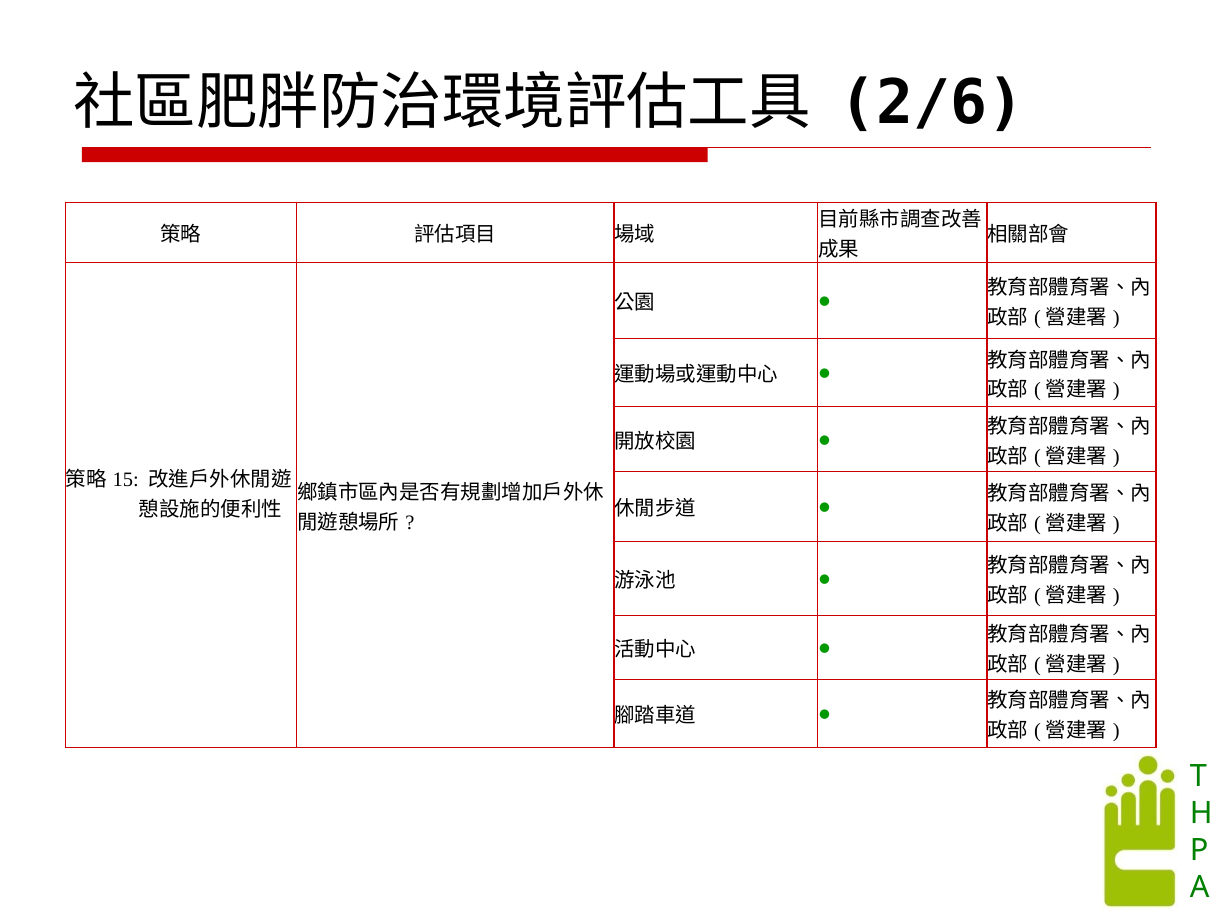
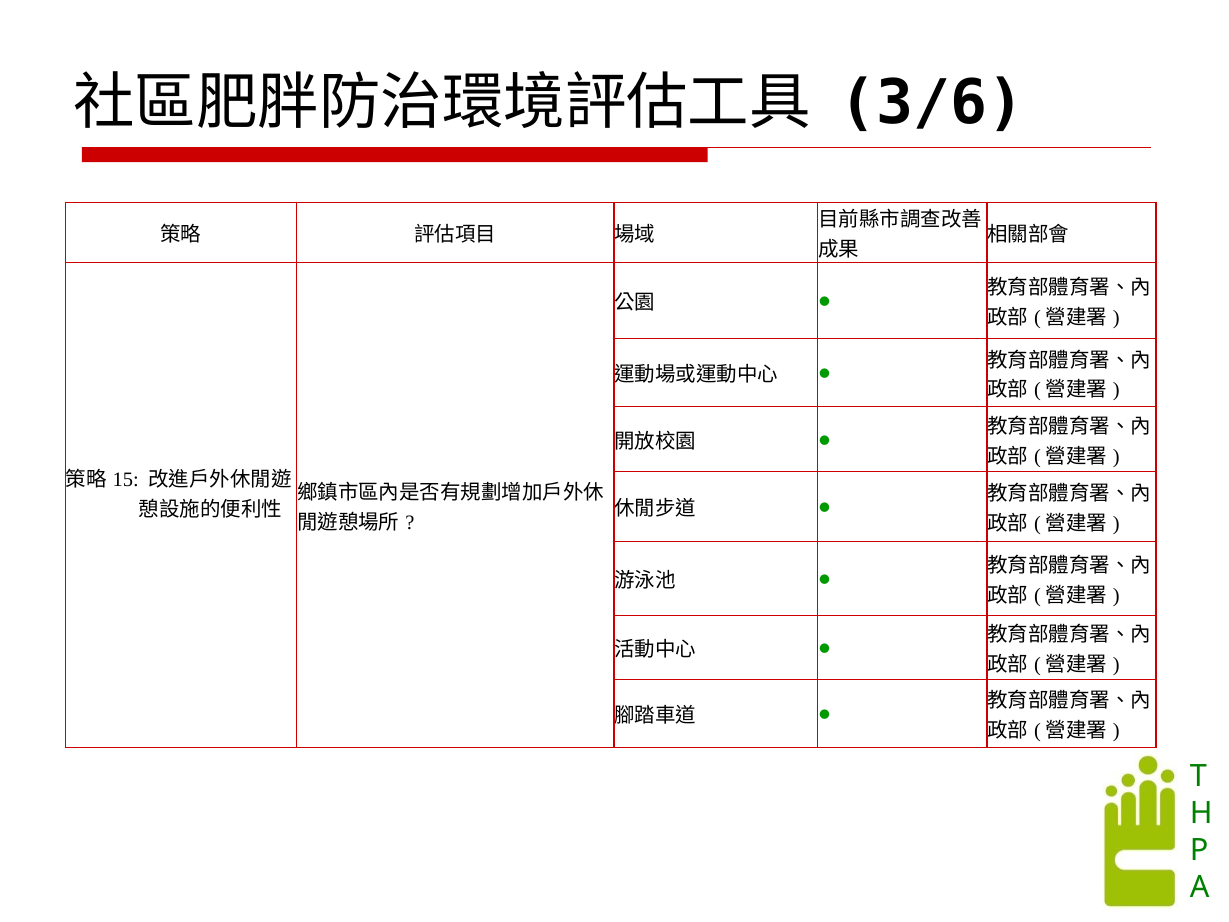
2/6: 2/6 -> 3/6
